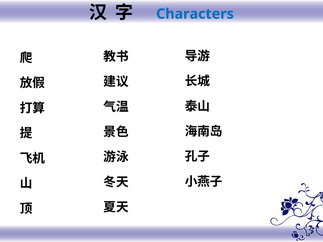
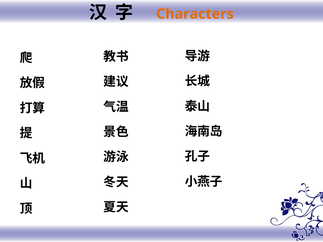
Characters colour: blue -> orange
